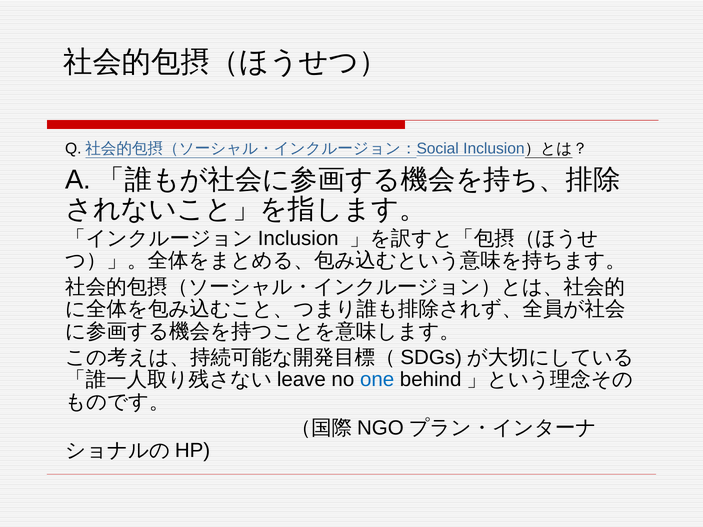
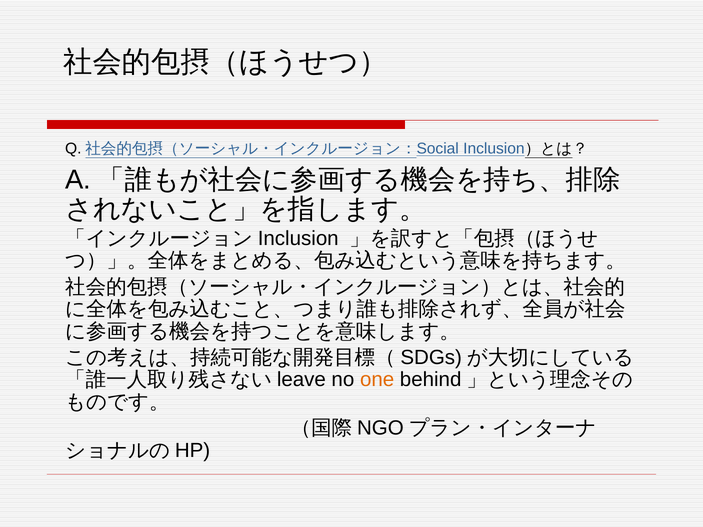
one colour: blue -> orange
